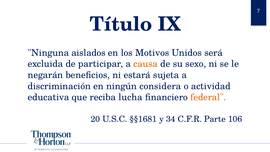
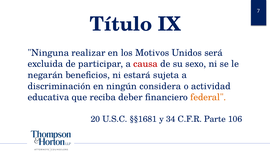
aislados: aislados -> realizar
causa colour: orange -> red
lucha: lucha -> deber
